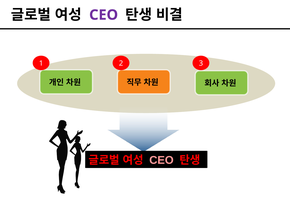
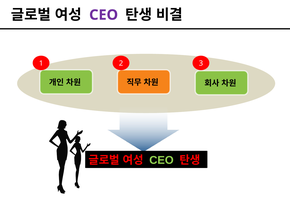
CEO at (161, 161) colour: pink -> light green
